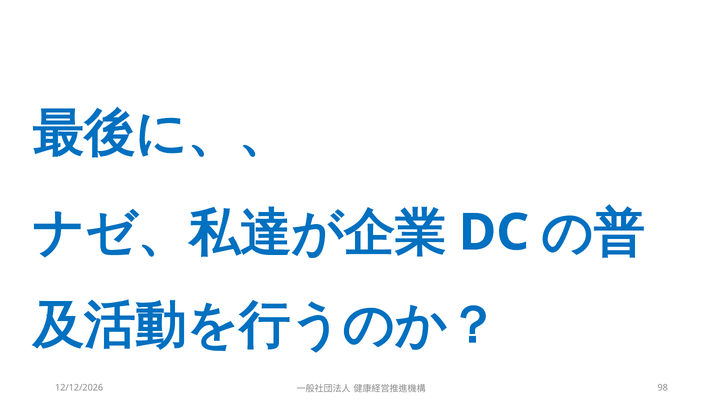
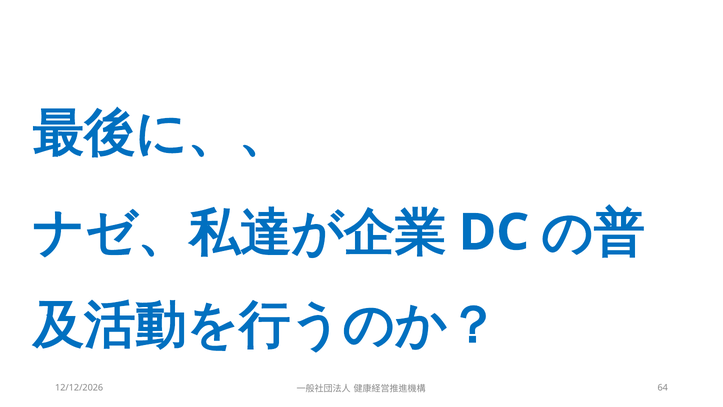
98: 98 -> 64
